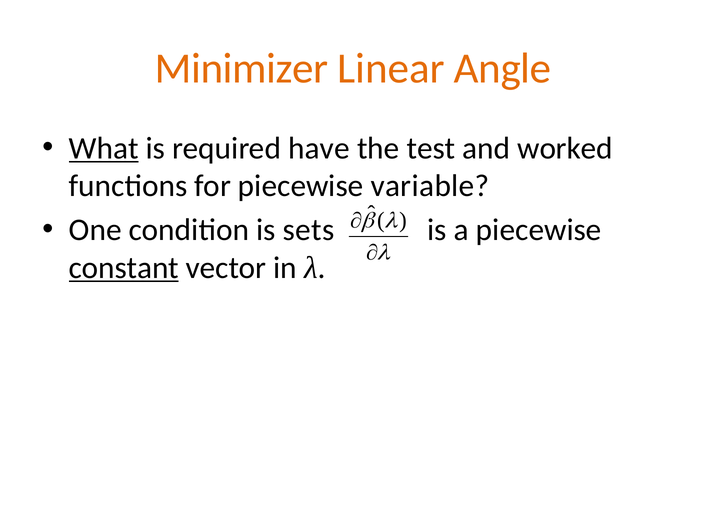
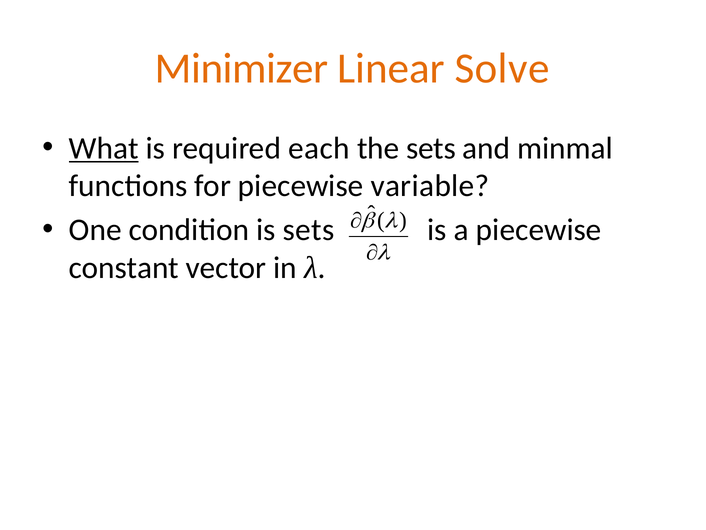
Angle: Angle -> Solve
have: have -> each
the test: test -> sets
worked: worked -> minmal
constant underline: present -> none
